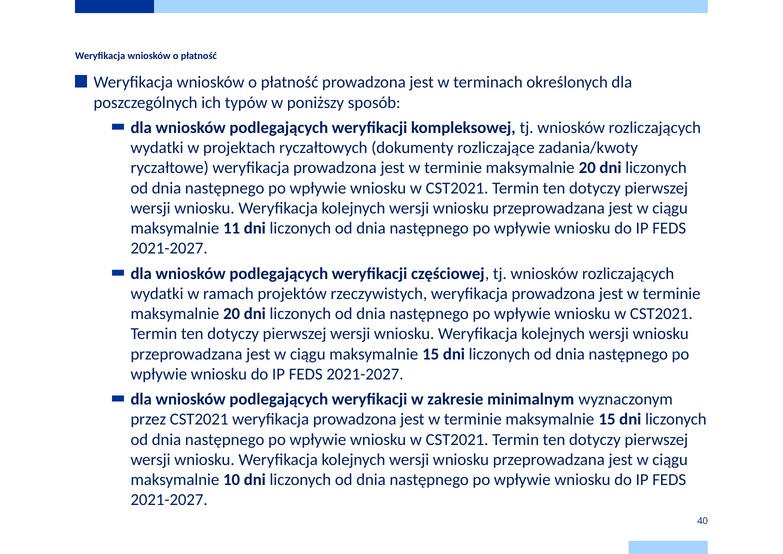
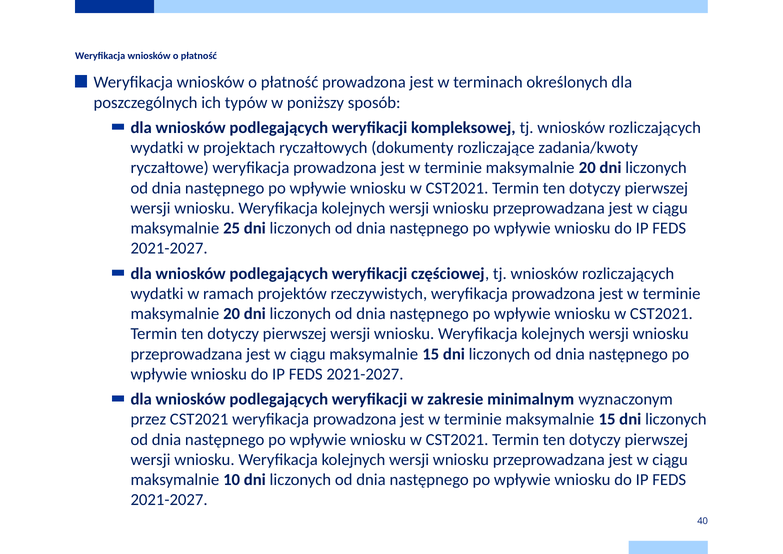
11: 11 -> 25
